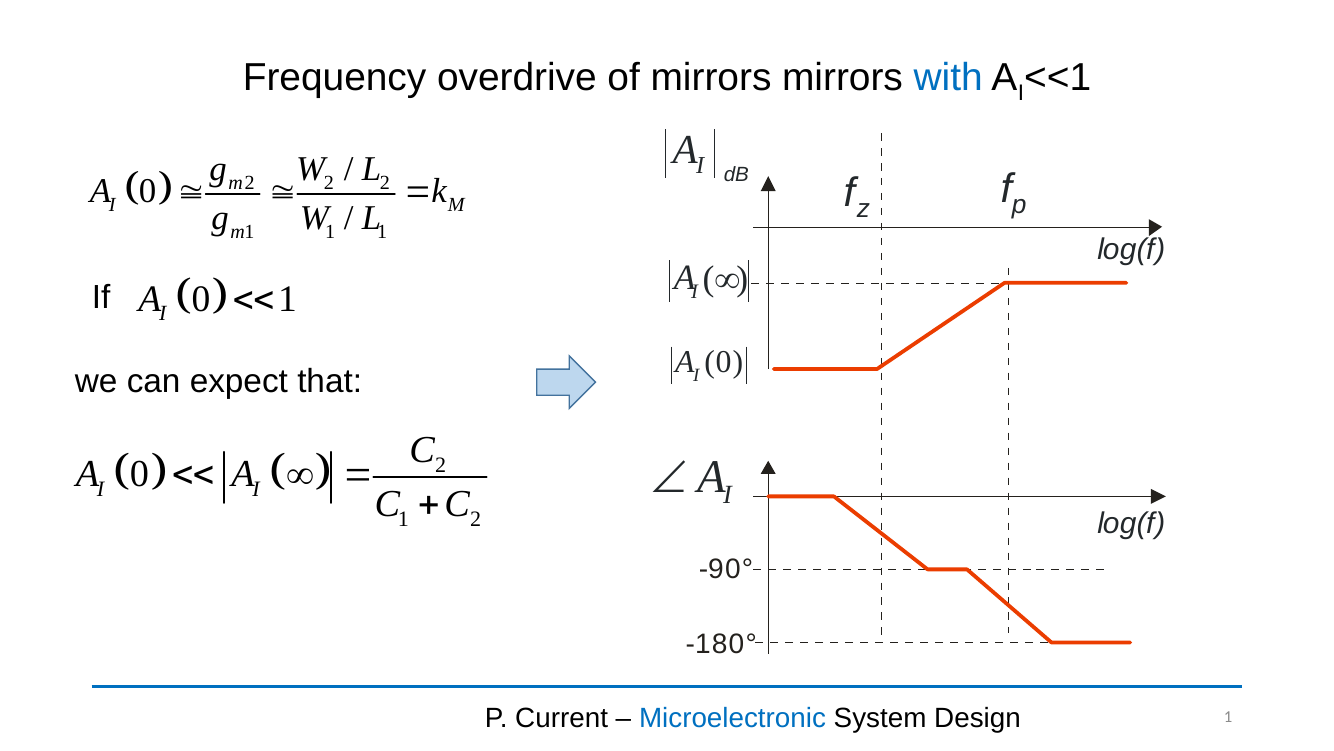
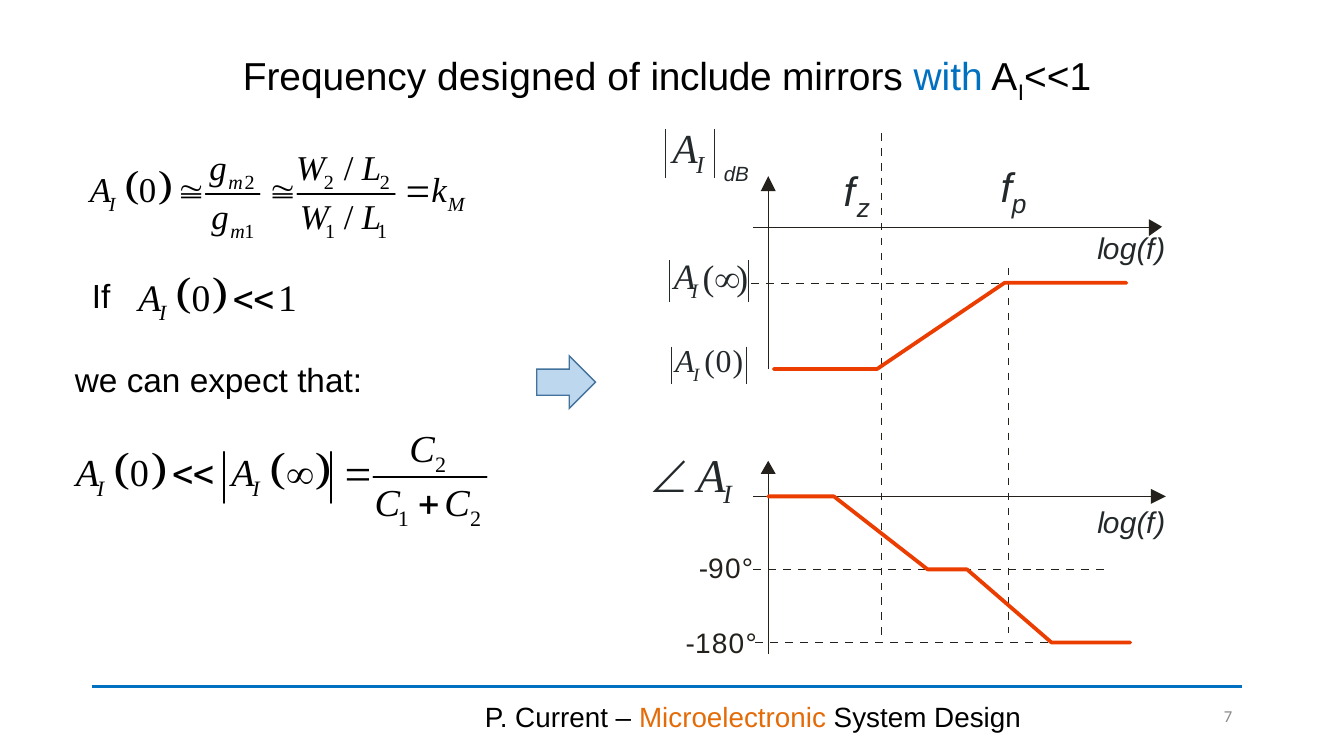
overdrive: overdrive -> designed
of mirrors: mirrors -> include
Microelectronic colour: blue -> orange
Design 1: 1 -> 7
